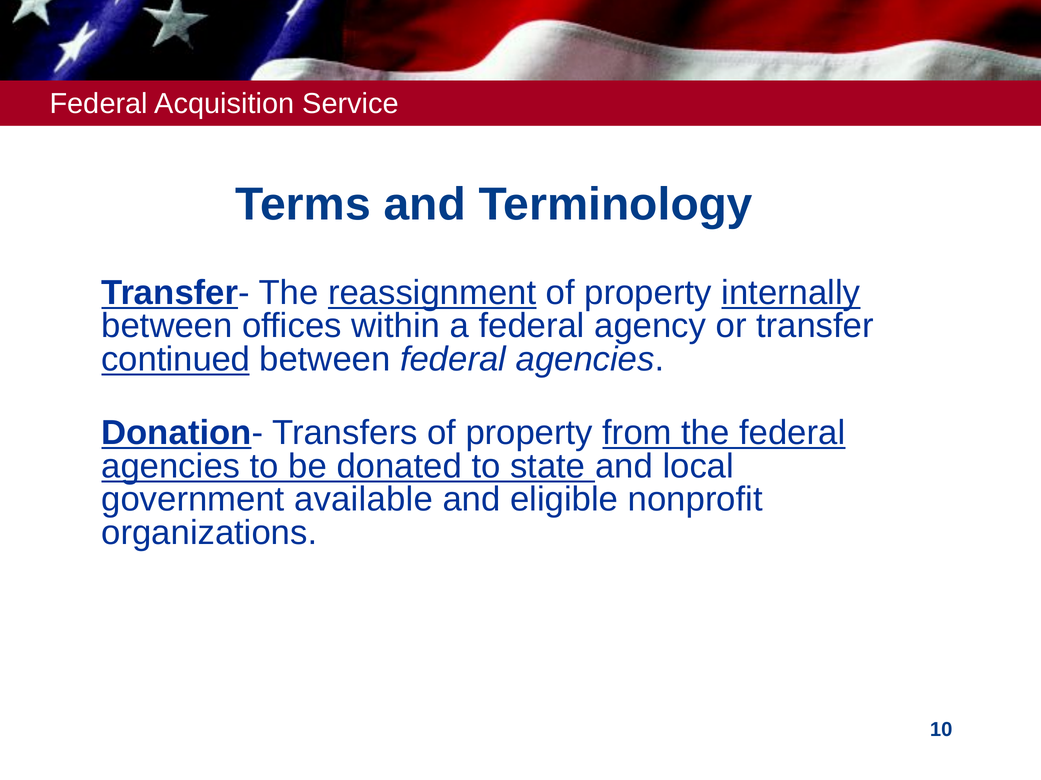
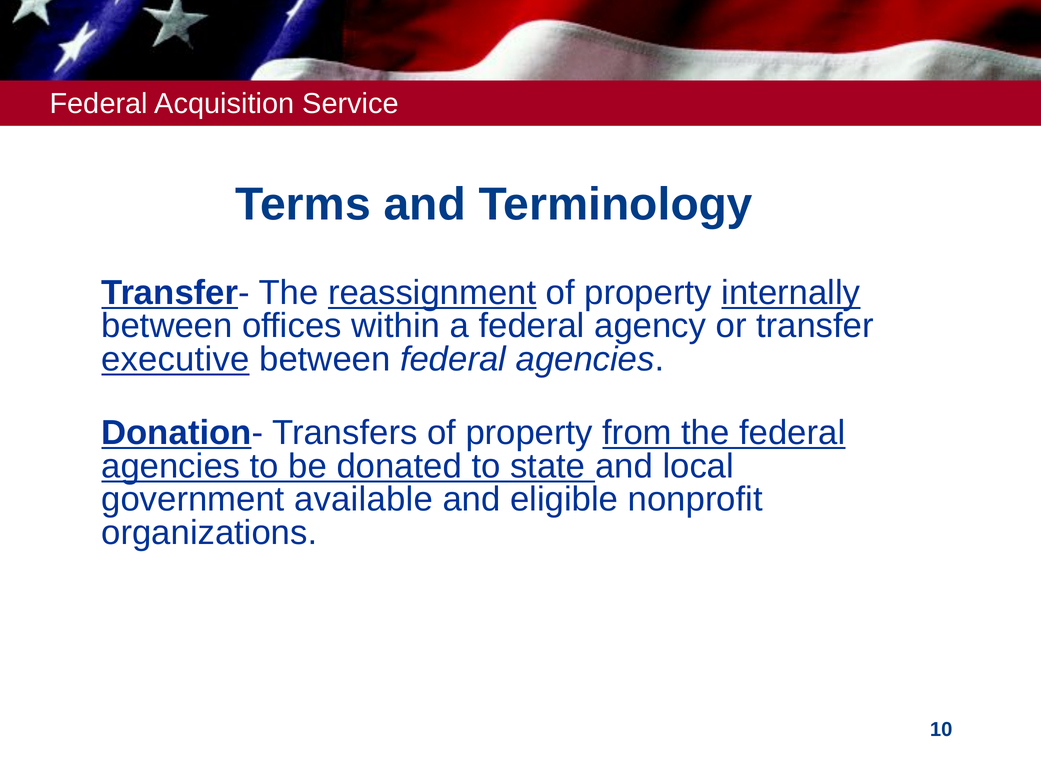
continued: continued -> executive
